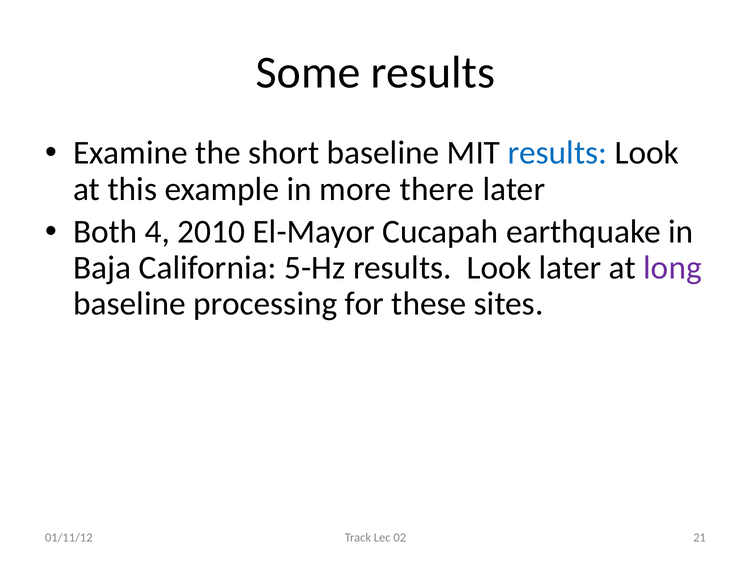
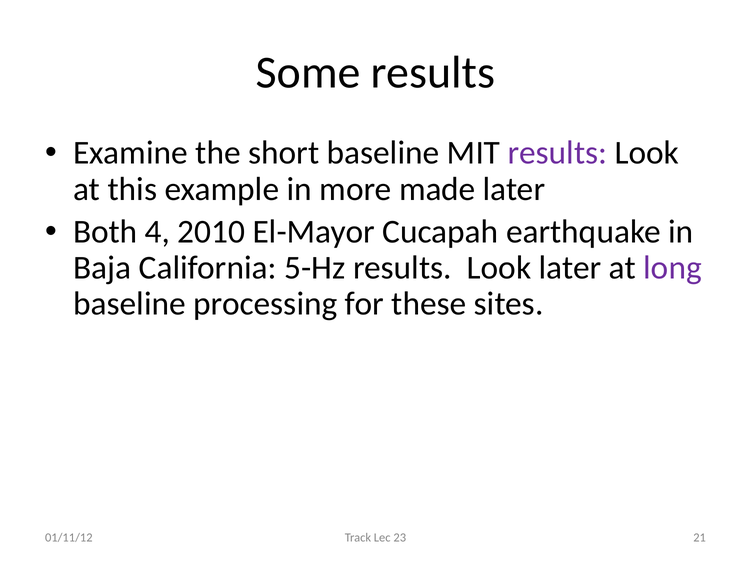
results at (557, 153) colour: blue -> purple
there: there -> made
02: 02 -> 23
